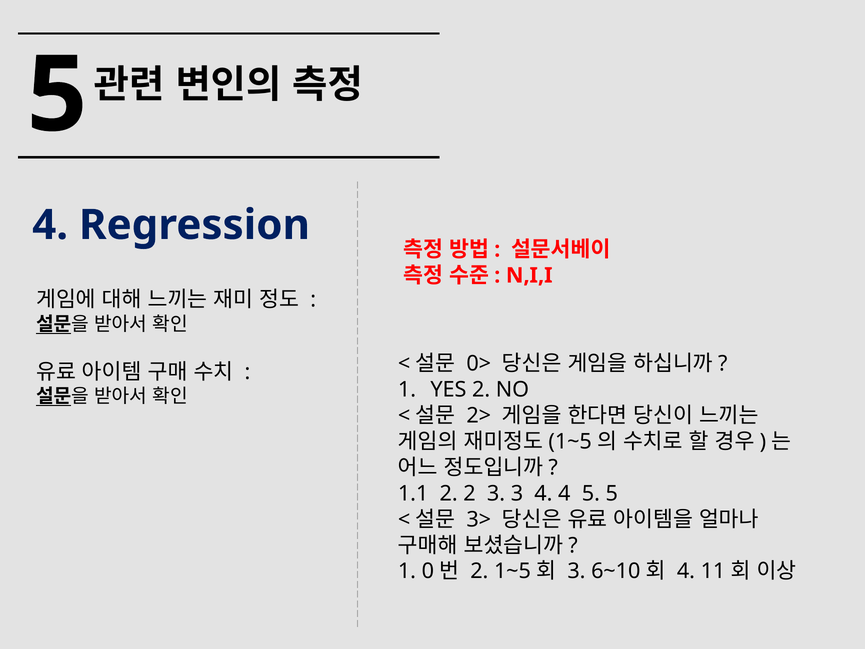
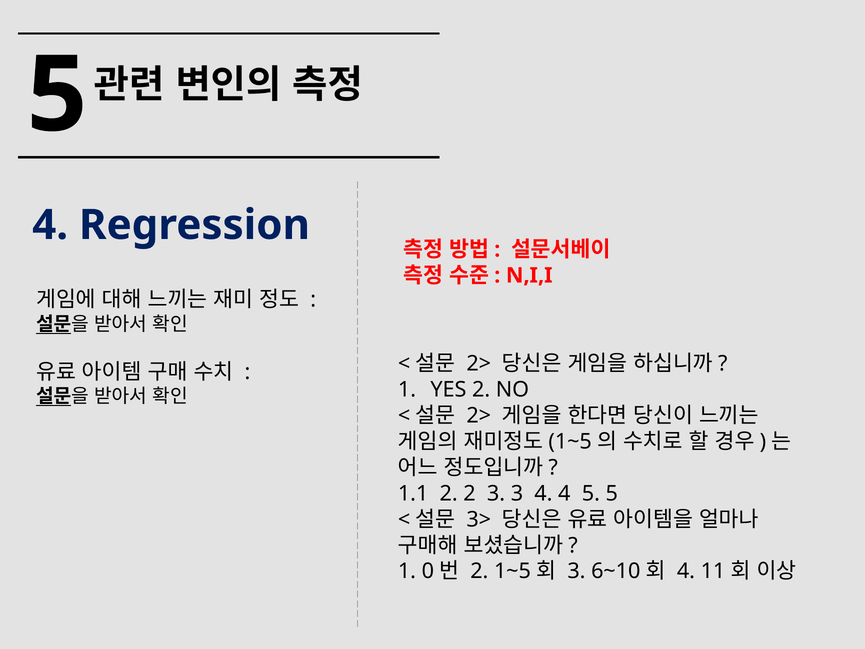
0> at (479, 364): 0> -> 2>
